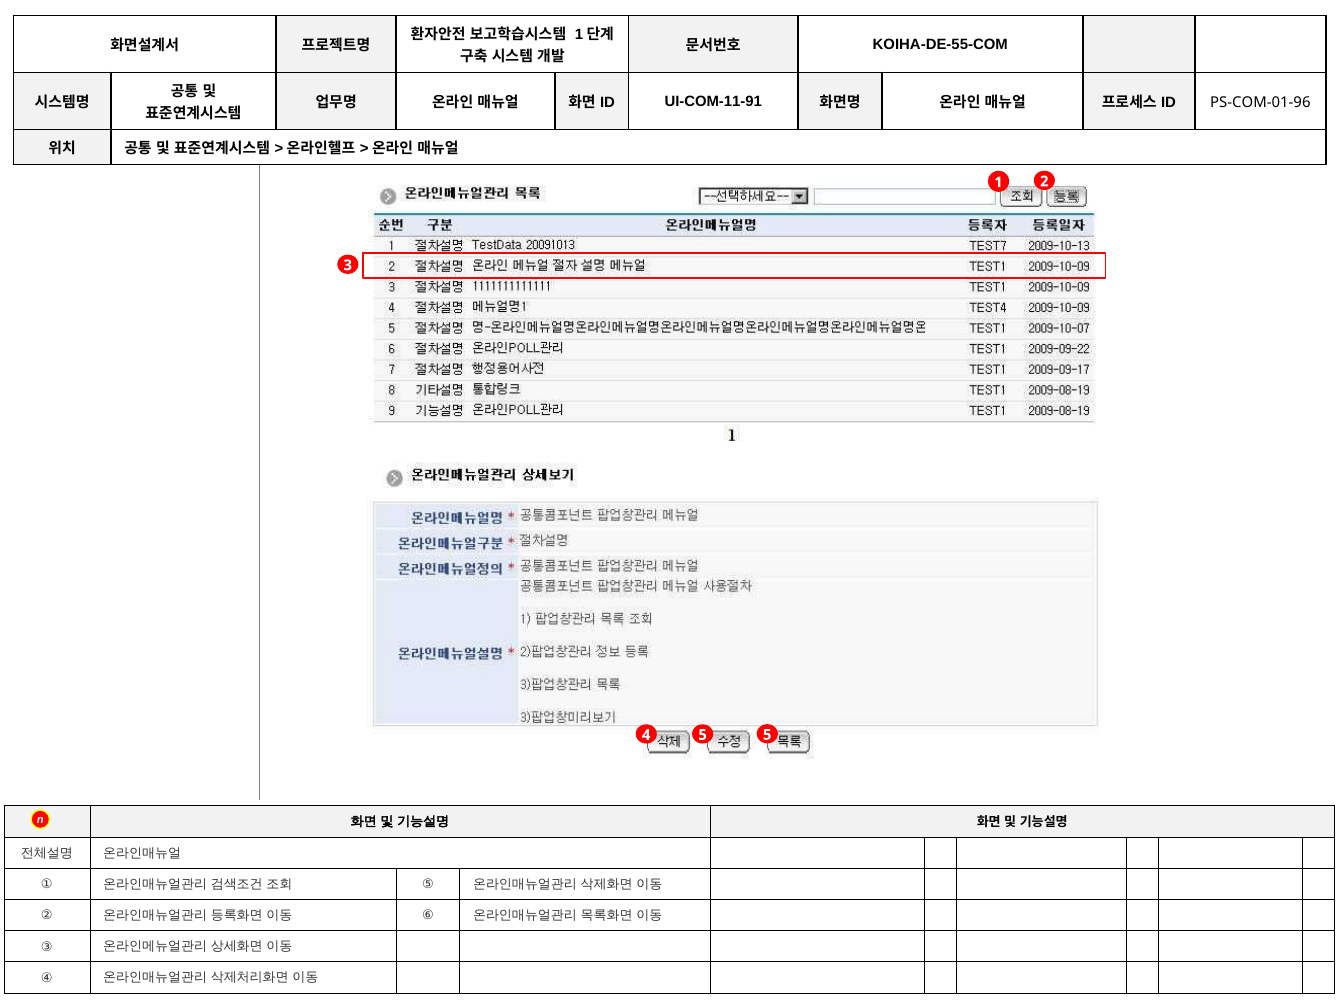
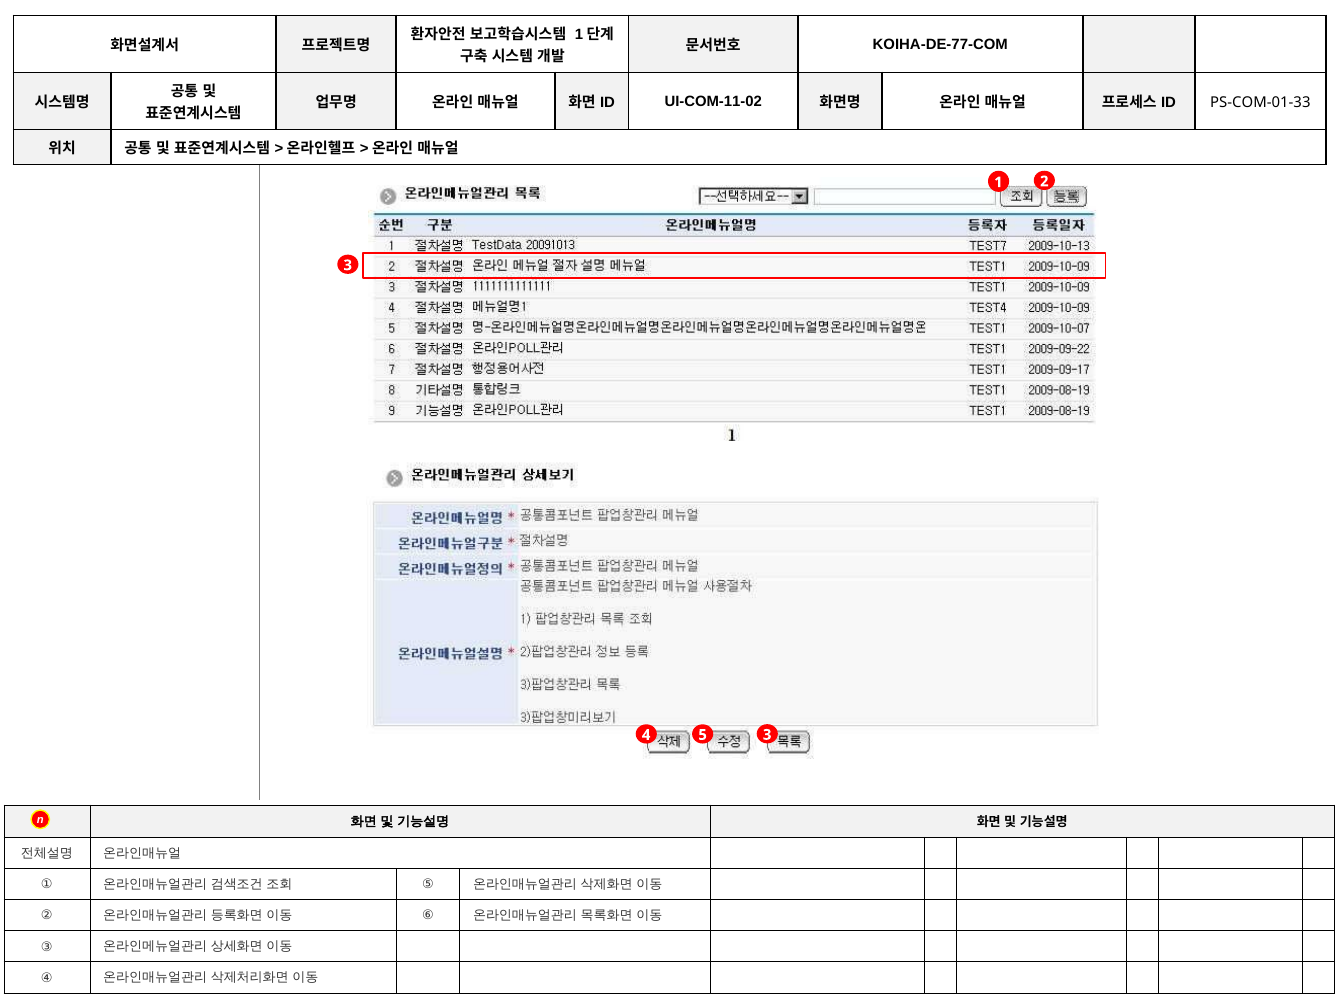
KOIHA-DE-55-COM: KOIHA-DE-55-COM -> KOIHA-DE-77-COM
UI-COM-11-91: UI-COM-11-91 -> UI-COM-11-02
PS-COM-01-96: PS-COM-01-96 -> PS-COM-01-33
4 5: 5 -> 3
